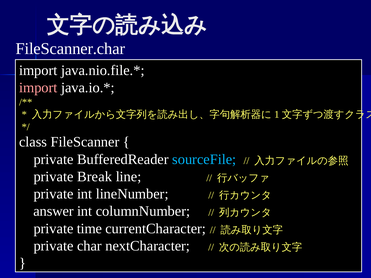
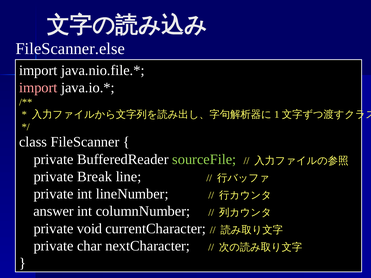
FileScanner.char: FileScanner.char -> FileScanner.else
sourceFile colour: light blue -> light green
time: time -> void
